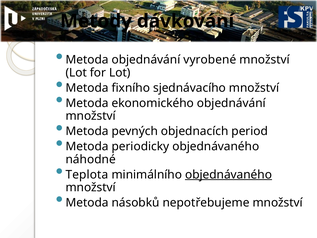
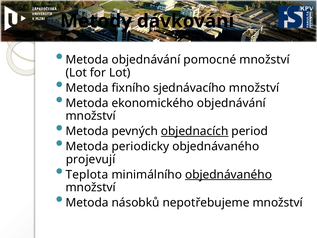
vyrobené: vyrobené -> pomocné
objednacích underline: none -> present
náhodné: náhodné -> projevují
